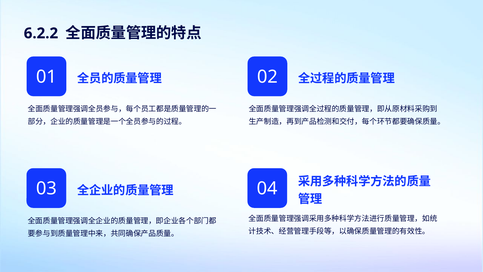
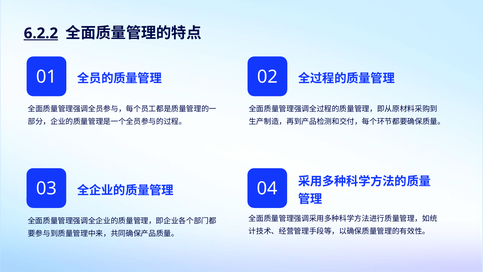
6.2.2 underline: none -> present
